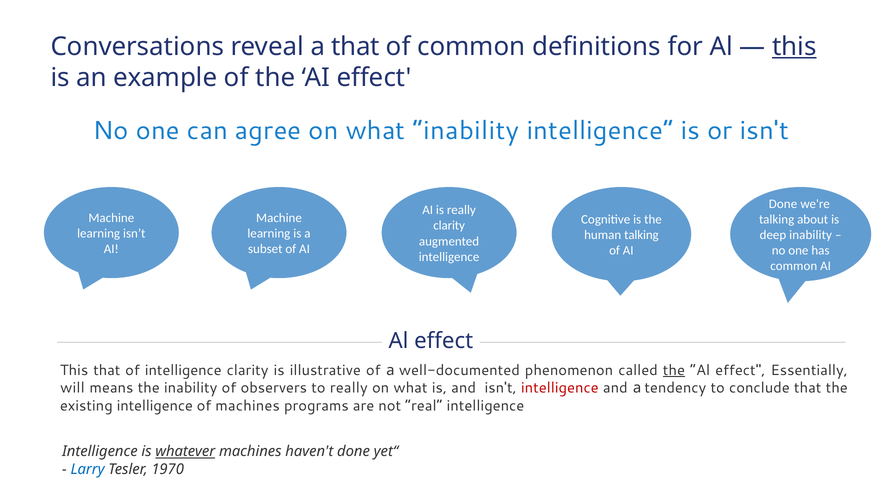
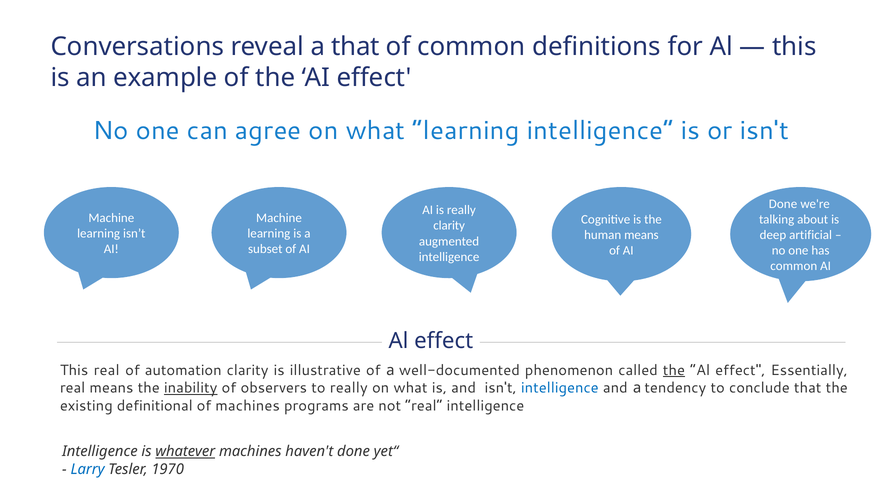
this at (794, 47) underline: present -> none
what inability: inability -> learning
human talking: talking -> means
deep inability: inability -> artificial
This that: that -> real
of intelligence: intelligence -> automation
will at (72, 388): will -> real
inability at (191, 388) underline: none -> present
intelligence at (560, 388) colour: red -> blue
existing intelligence: intelligence -> definitional
